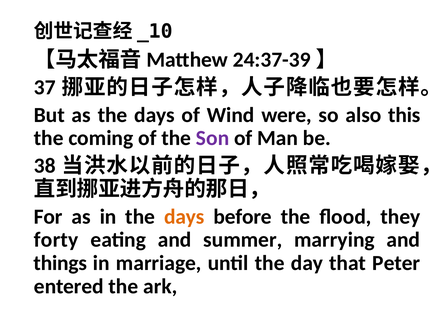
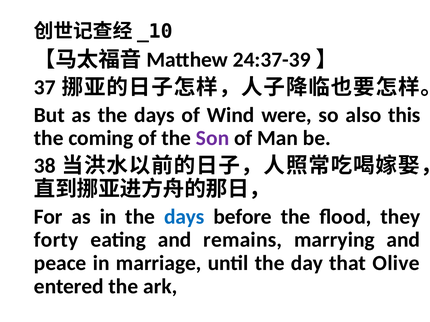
days at (184, 217) colour: orange -> blue
summer: summer -> remains
things: things -> peace
Peter: Peter -> Olive
